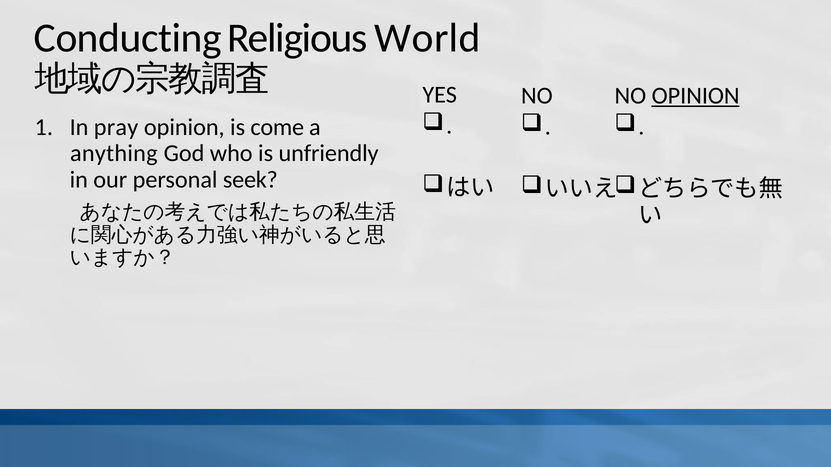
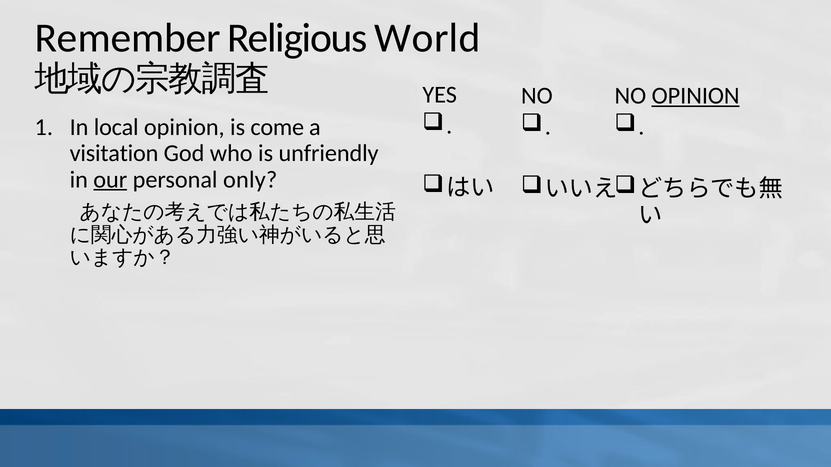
Conducting: Conducting -> Remember
pray: pray -> local
anything: anything -> visitation
our underline: none -> present
seek: seek -> only
